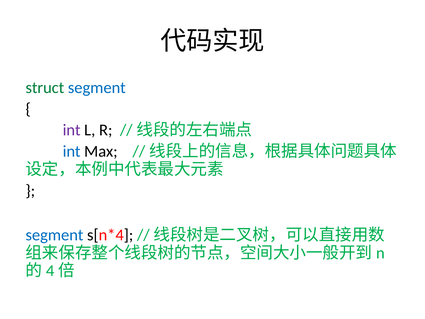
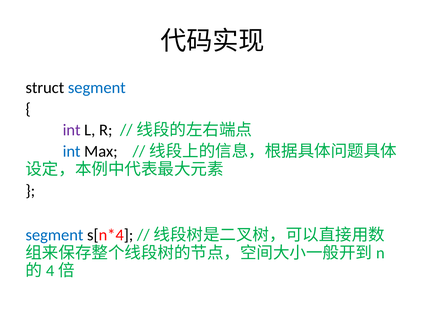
struct colour: green -> black
